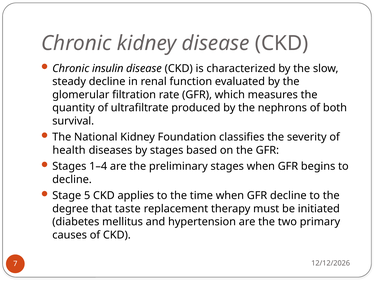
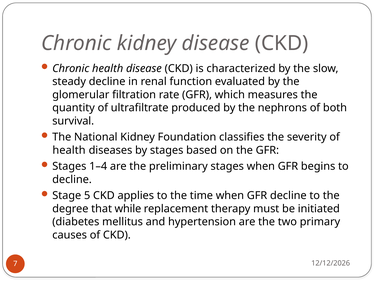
Chronic insulin: insulin -> health
taste: taste -> while
